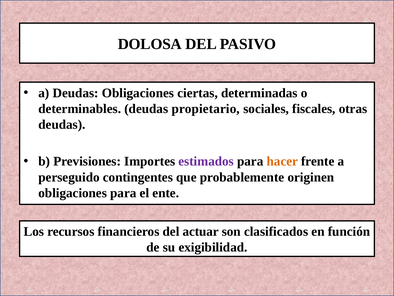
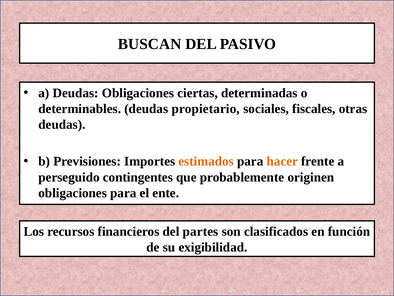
DOLOSA: DOLOSA -> BUSCAN
estimados colour: purple -> orange
actuar: actuar -> partes
